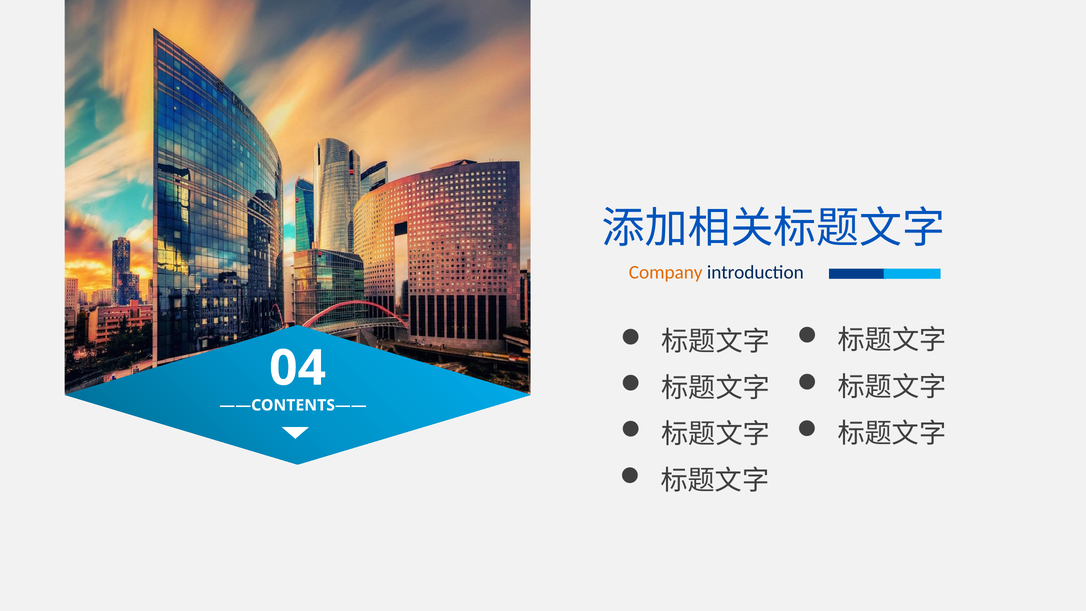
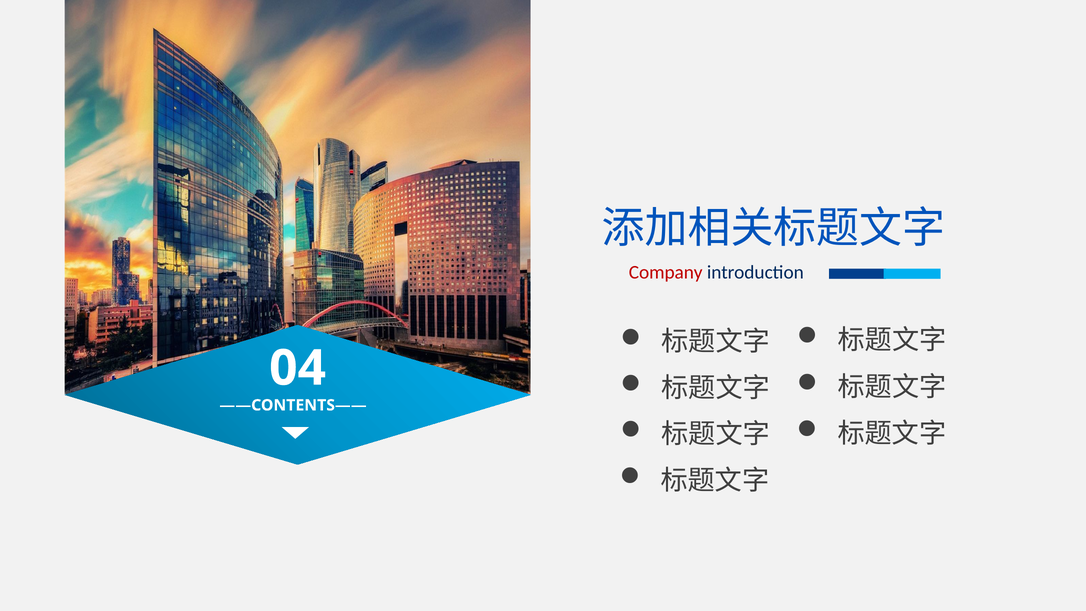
Company colour: orange -> red
